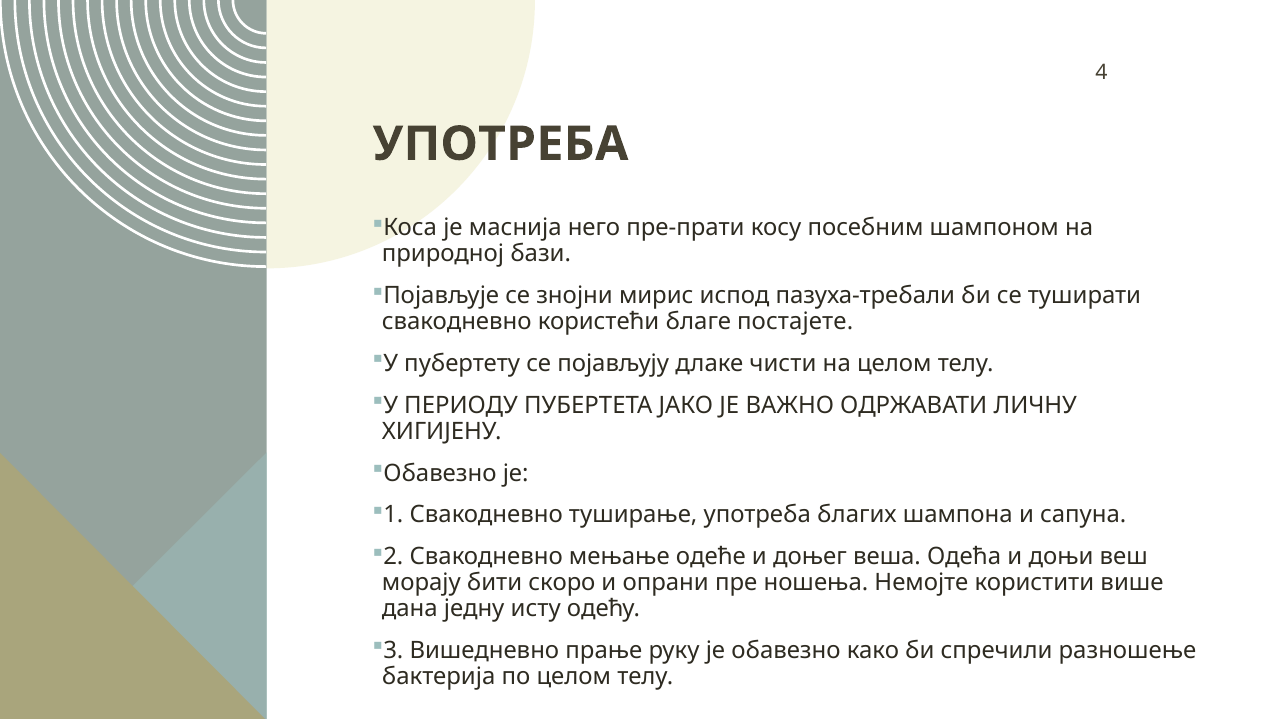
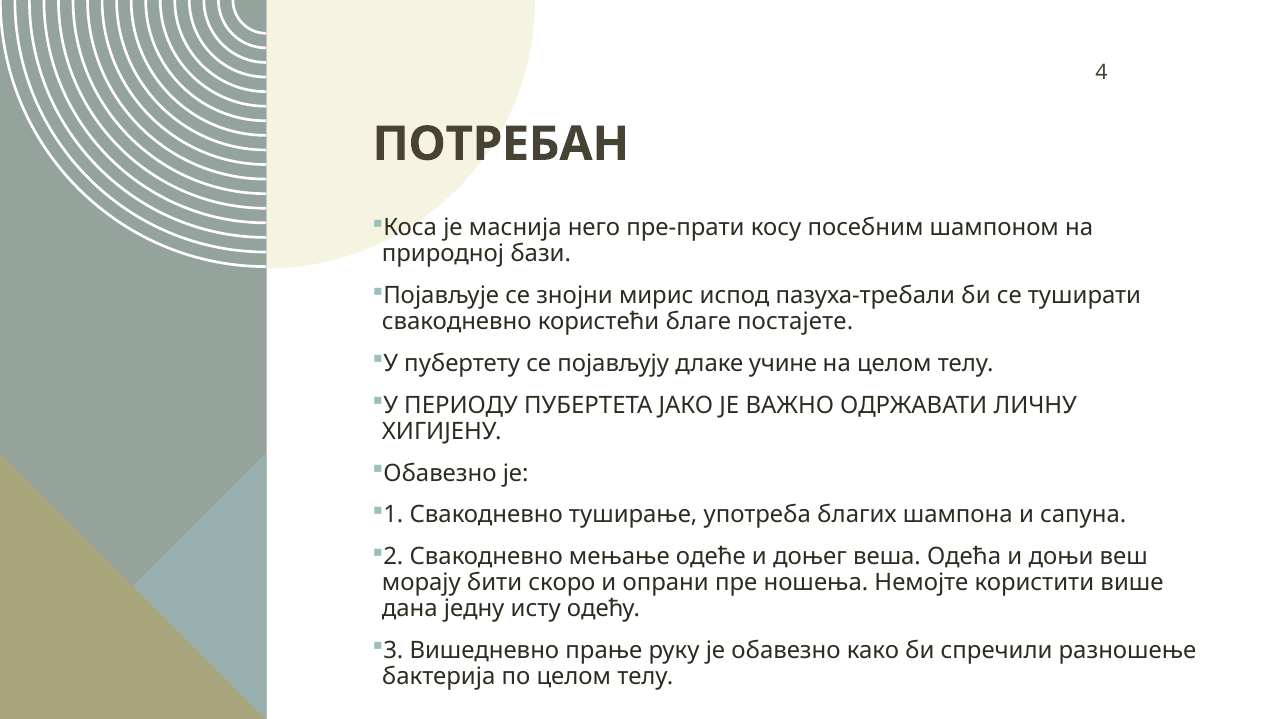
УПОТРЕБА at (500, 144): УПОТРЕБА -> ПОТРЕБАН
чисти: чисти -> учине
